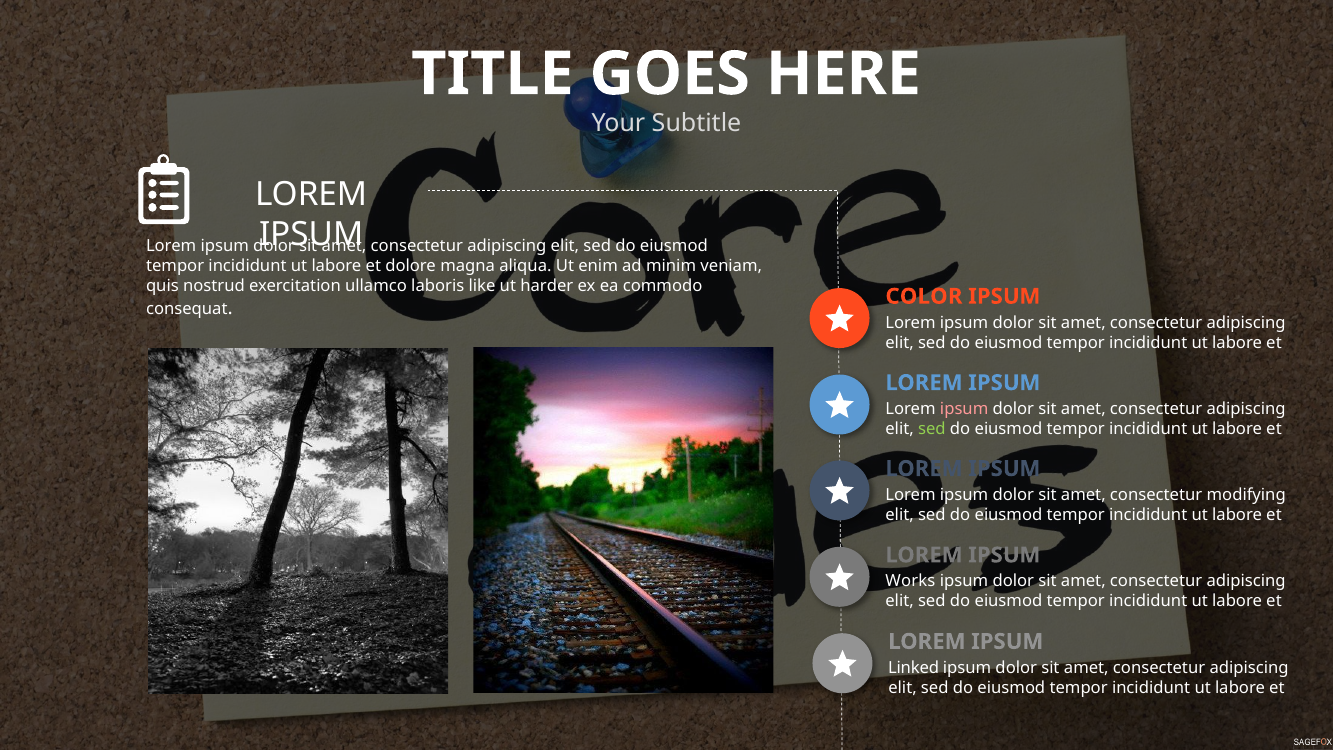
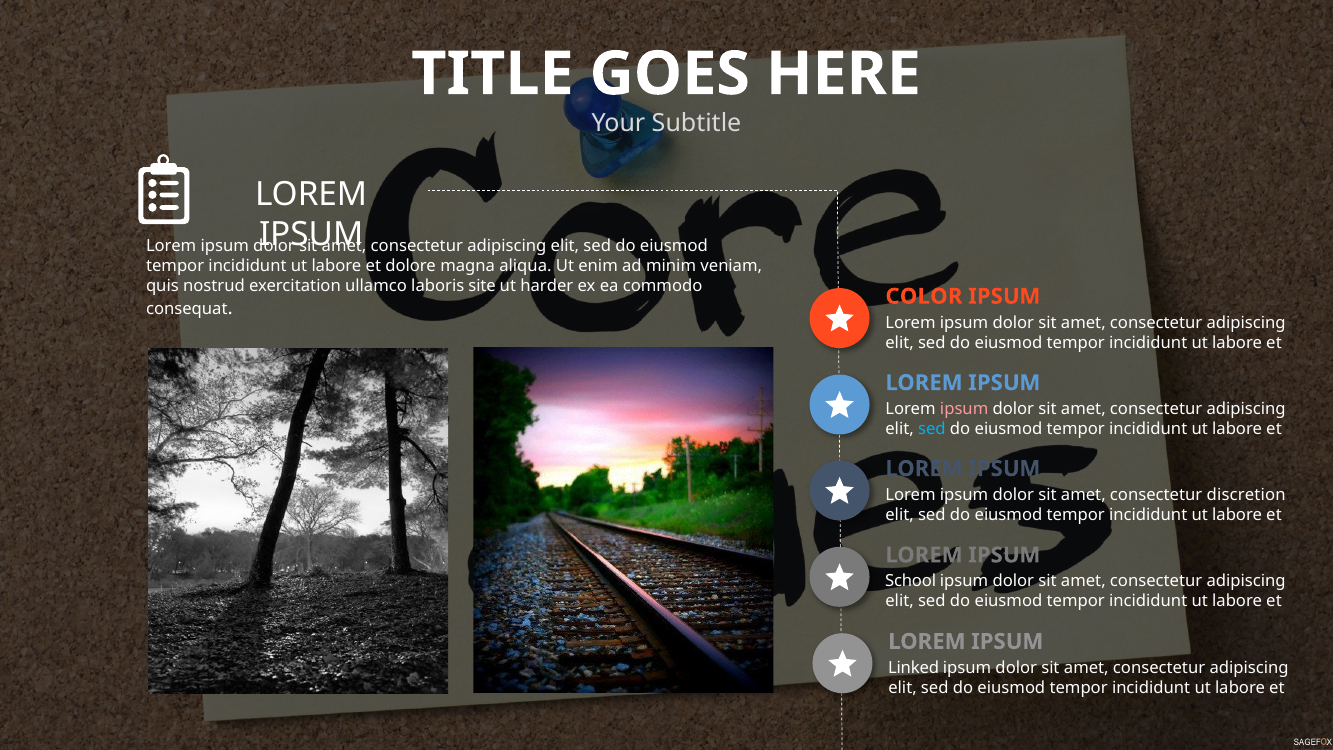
like: like -> site
sed at (932, 429) colour: light green -> light blue
modifying: modifying -> discretion
Works: Works -> School
